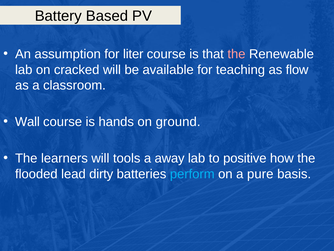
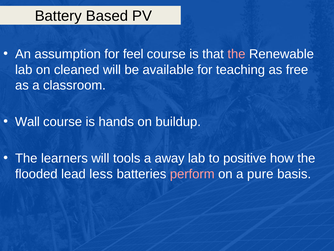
liter: liter -> feel
cracked: cracked -> cleaned
flow: flow -> free
ground: ground -> buildup
dirty: dirty -> less
perform colour: light blue -> pink
